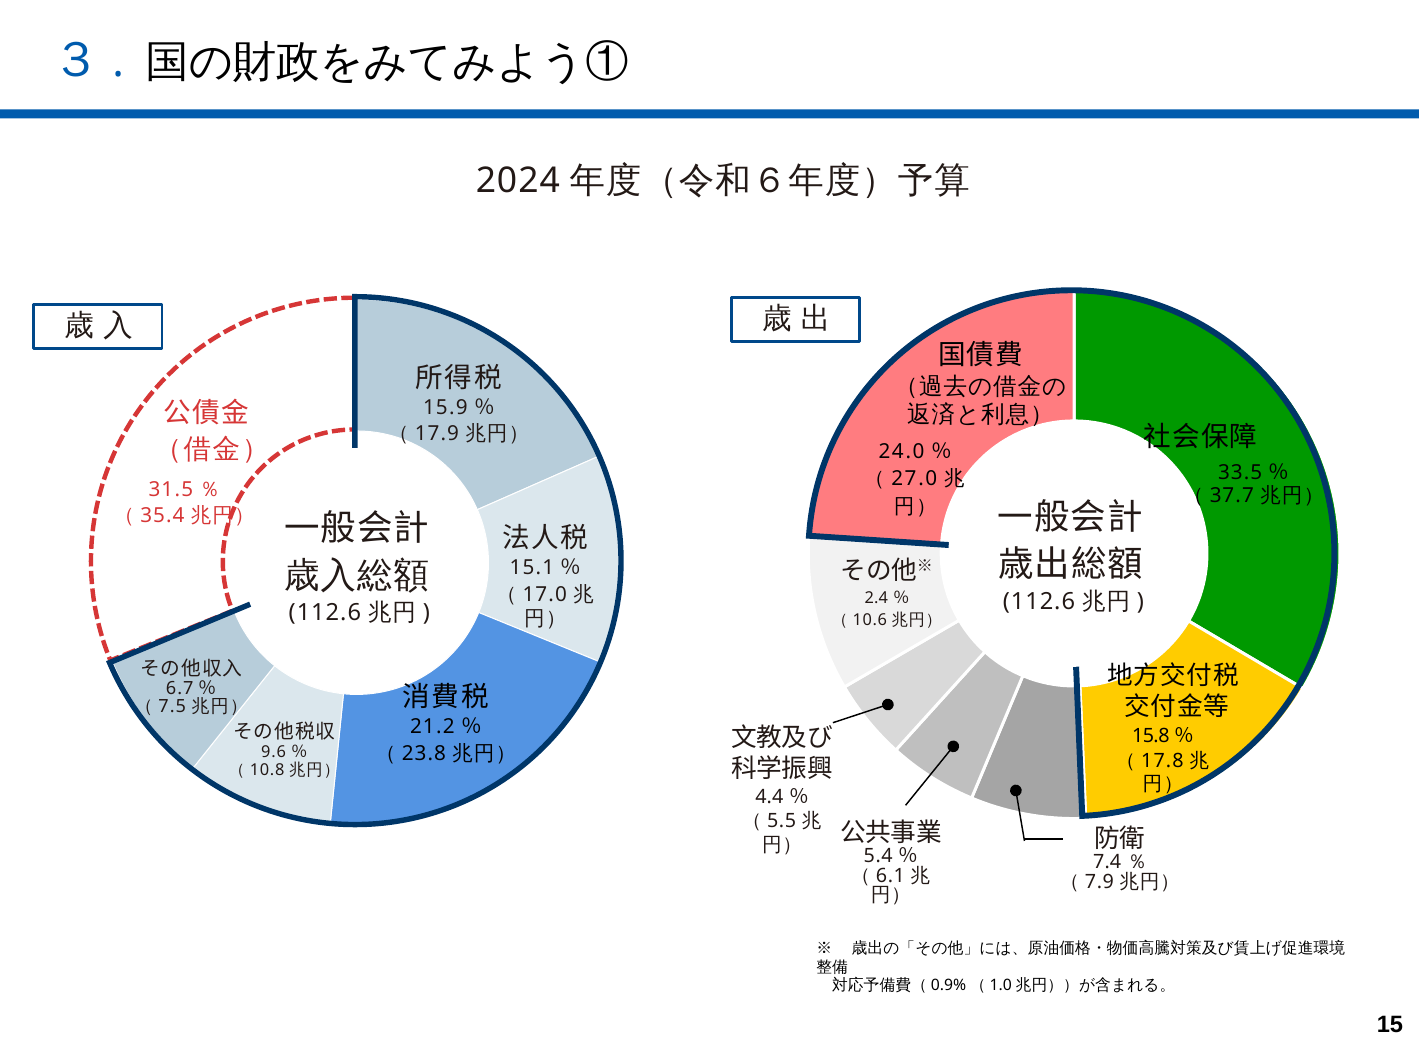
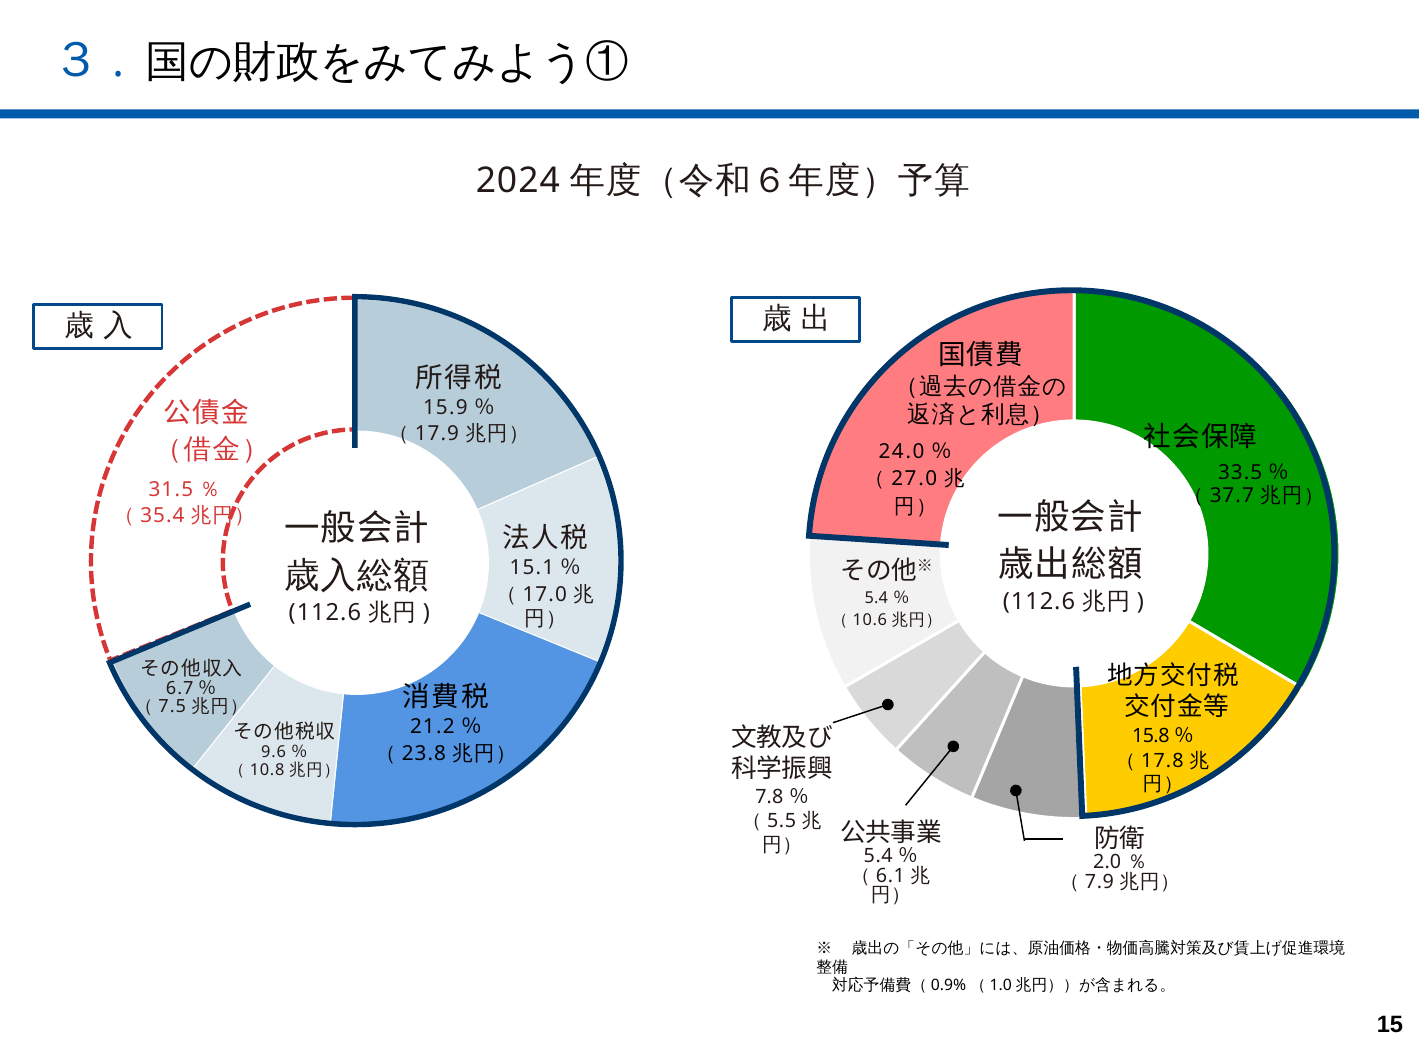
2.4 at (876, 598): 2.4 -> 5.4
4.4: 4.4 -> 7.8
7.4: 7.4 -> 2.0
